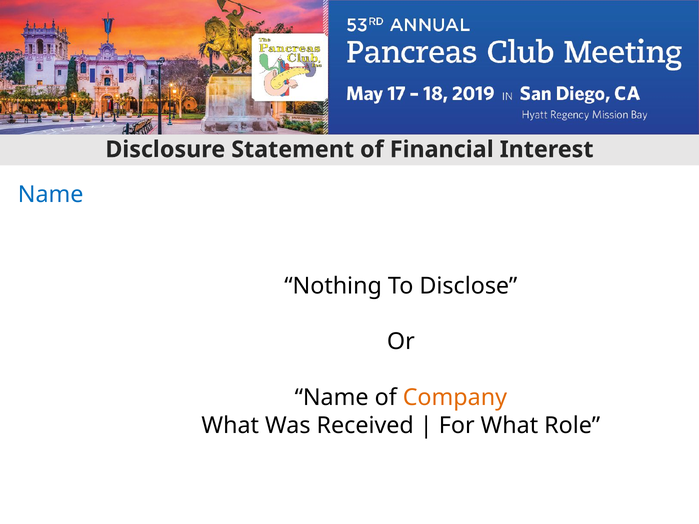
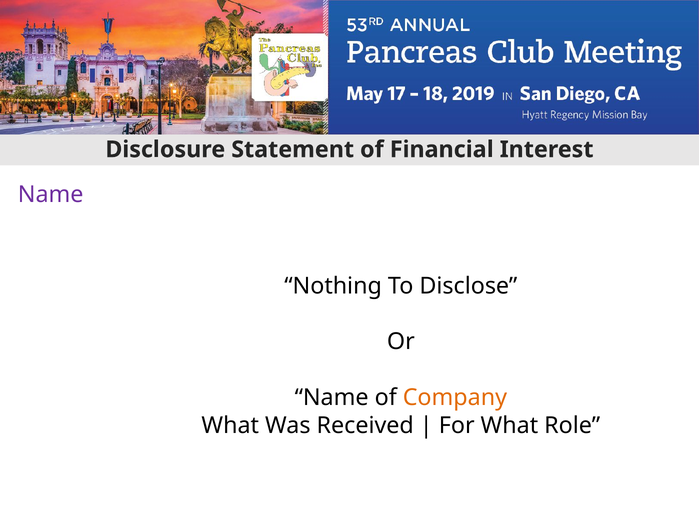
Name at (51, 195) colour: blue -> purple
